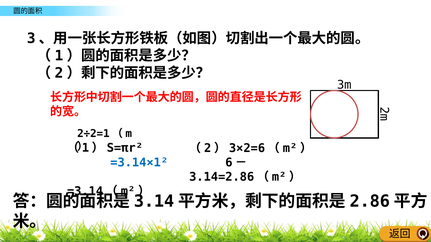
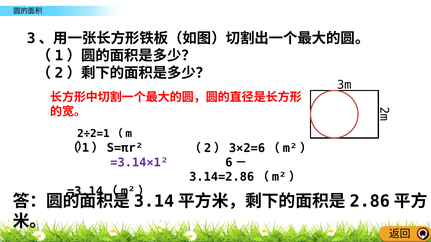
=3.14×1² colour: blue -> purple
